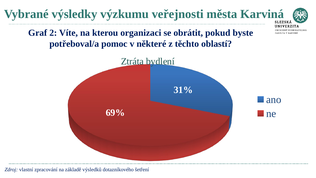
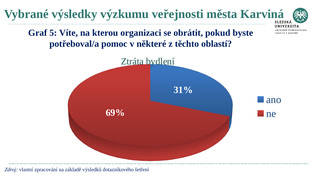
2: 2 -> 5
